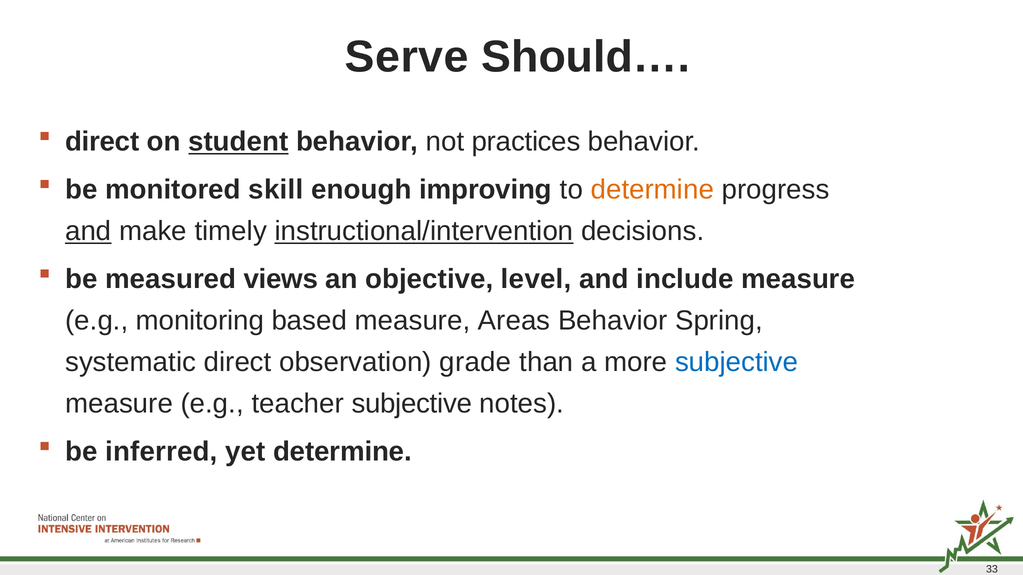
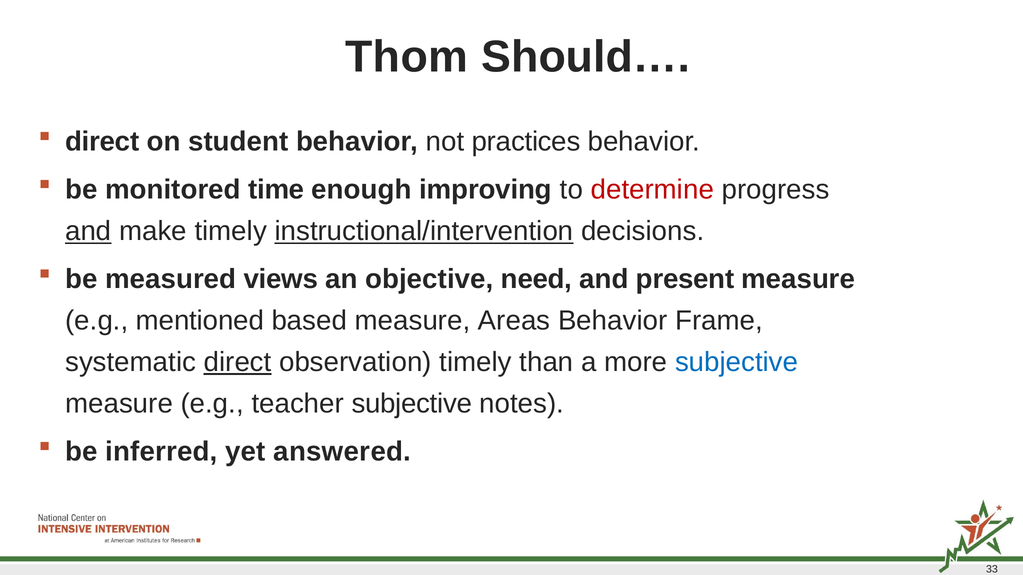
Serve: Serve -> Thom
student underline: present -> none
skill: skill -> time
determine at (652, 190) colour: orange -> red
level: level -> need
include: include -> present
monitoring: monitoring -> mentioned
Spring: Spring -> Frame
direct at (238, 362) underline: none -> present
observation grade: grade -> timely
yet determine: determine -> answered
